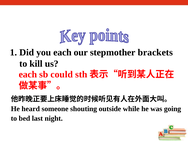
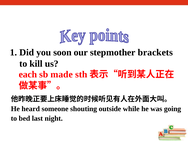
you each: each -> soon
could: could -> made
